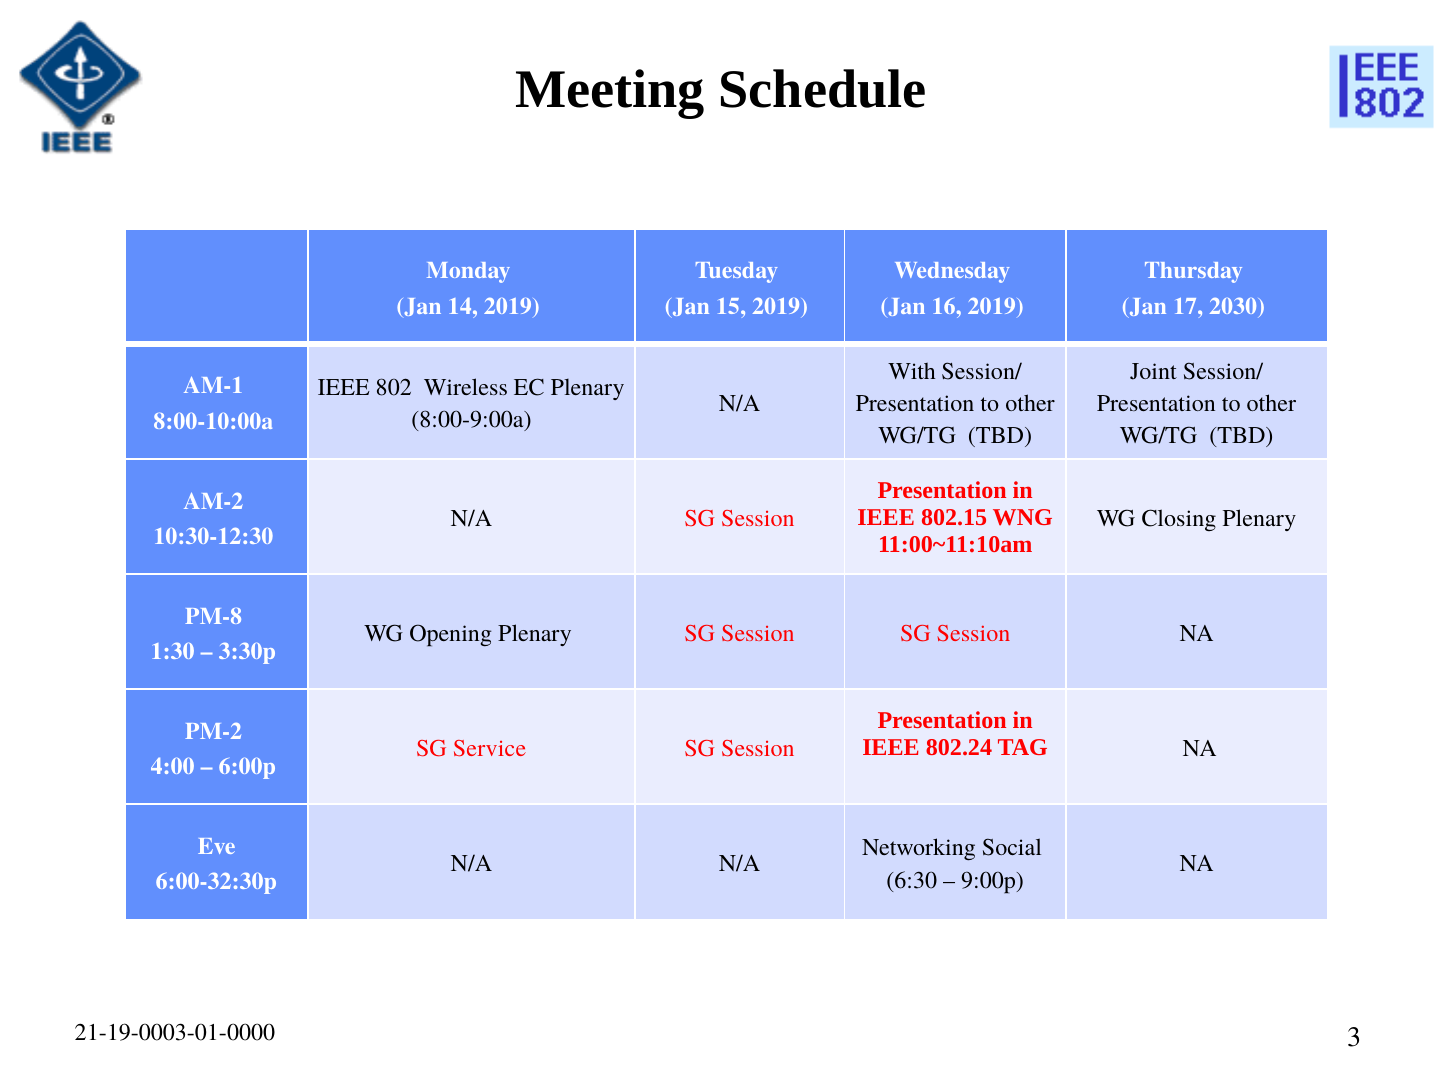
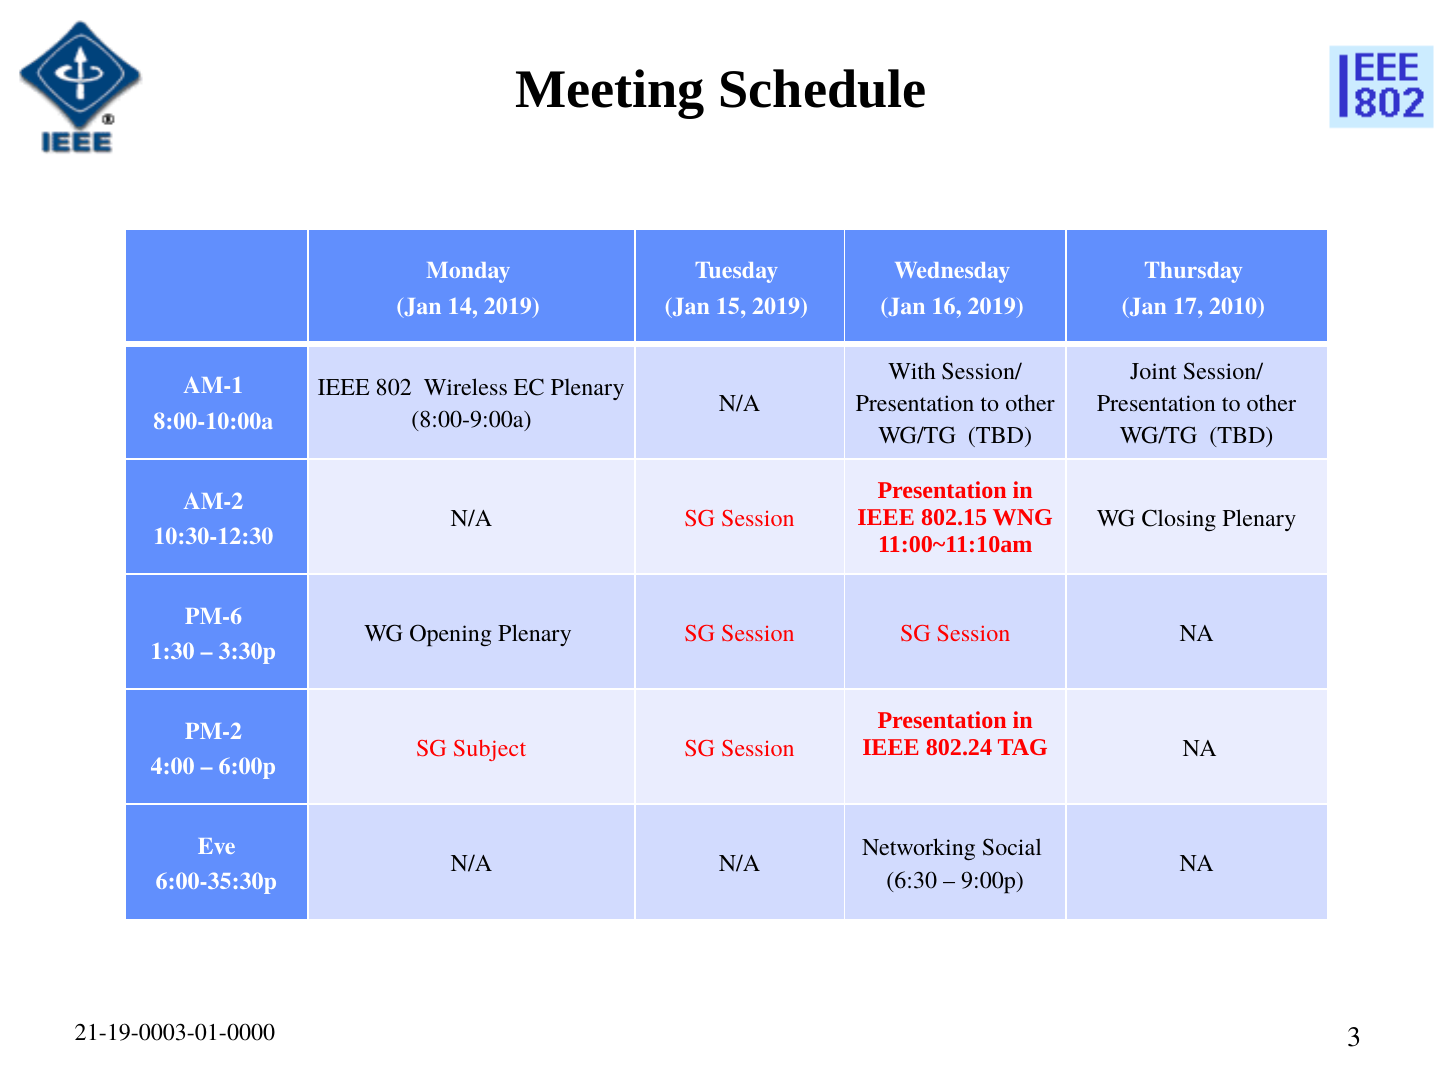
2030: 2030 -> 2010
PM-8: PM-8 -> PM-6
Service: Service -> Subject
6:00-32:30p: 6:00-32:30p -> 6:00-35:30p
